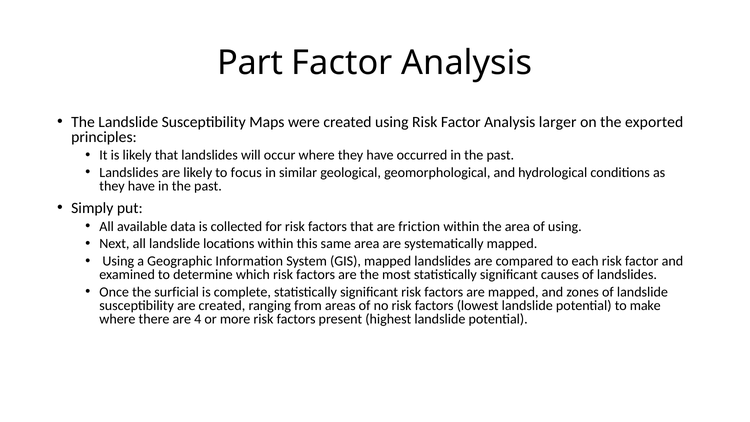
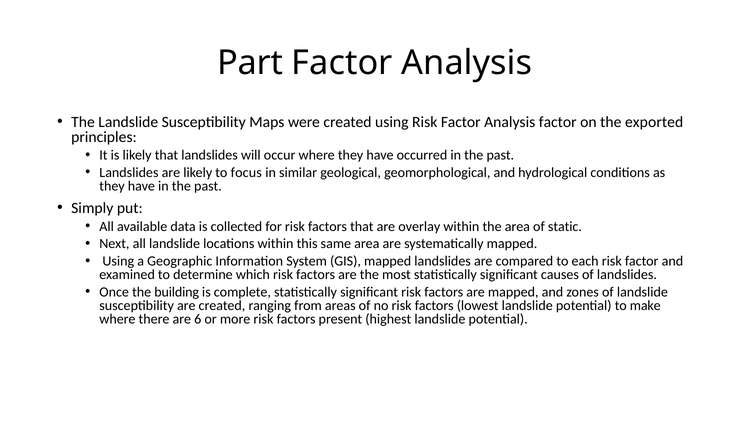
Analysis larger: larger -> factor
friction: friction -> overlay
of using: using -> static
surficial: surficial -> building
4: 4 -> 6
